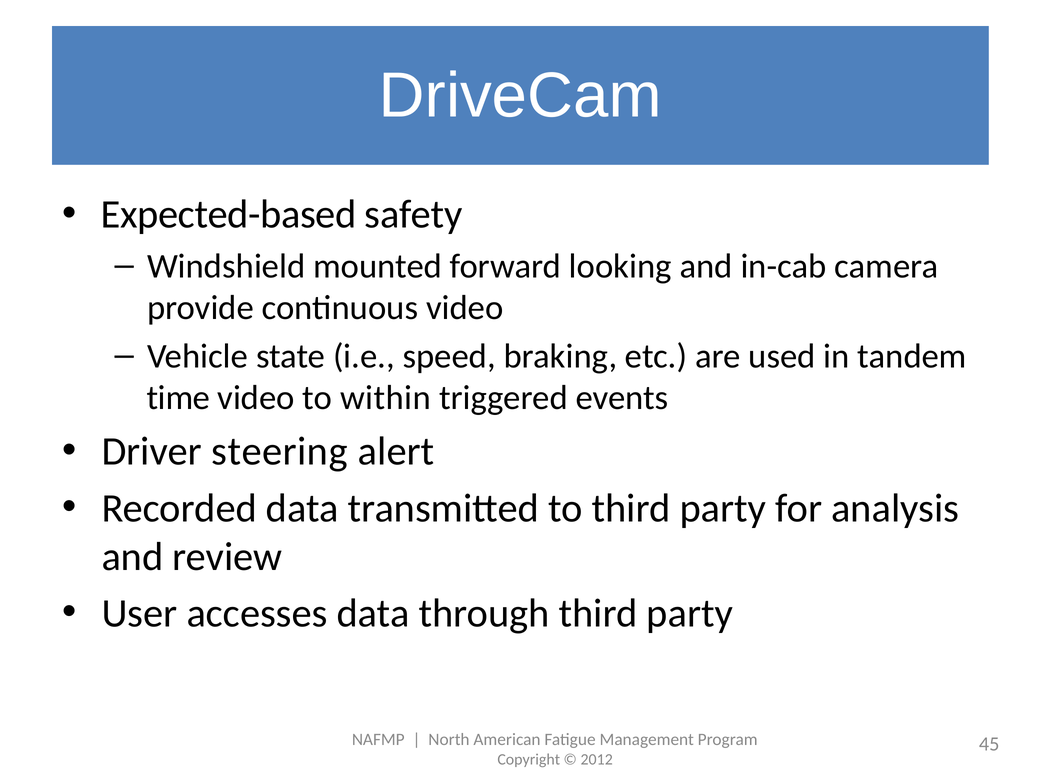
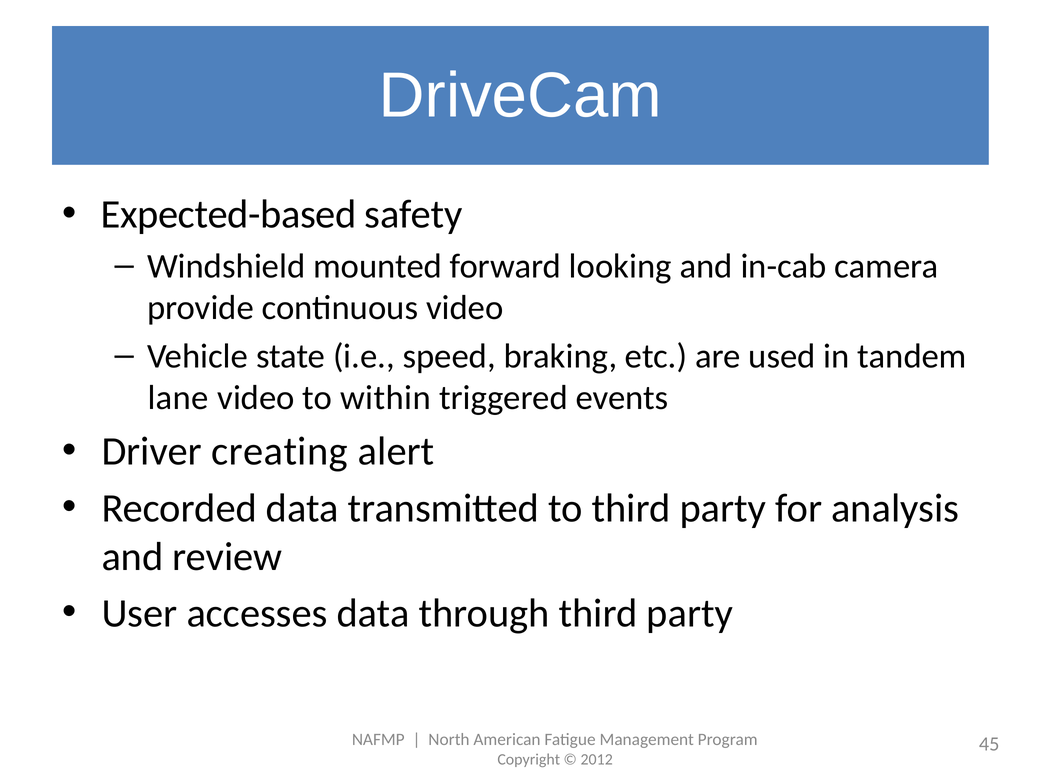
time: time -> lane
steering: steering -> creating
